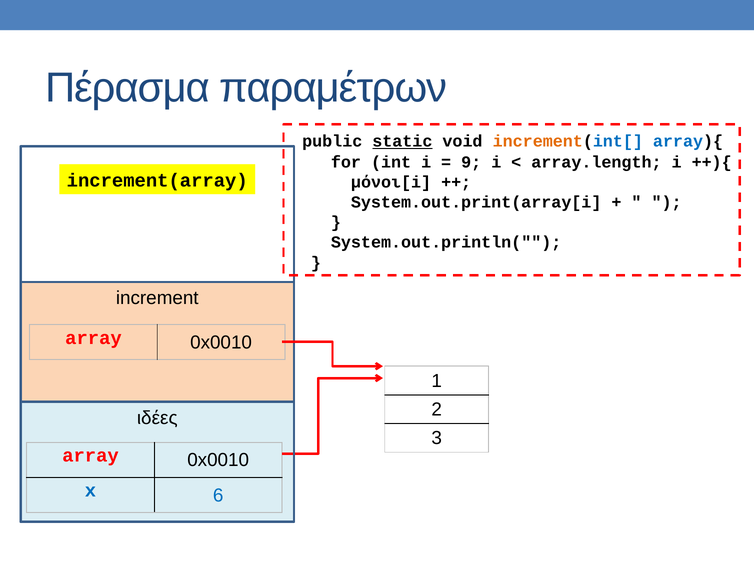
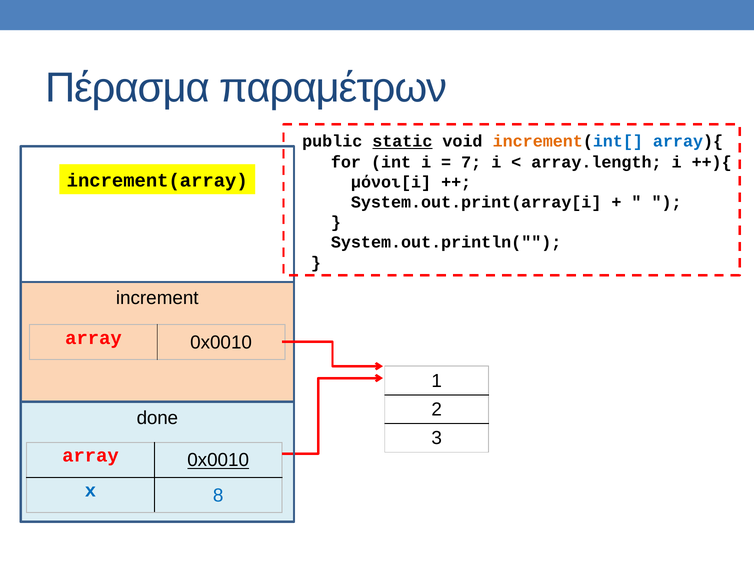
9: 9 -> 7
ιδέες: ιδέες -> done
0x0010 at (218, 460) underline: none -> present
6: 6 -> 8
